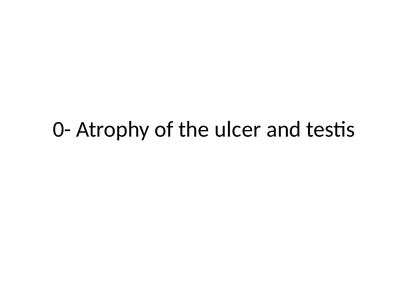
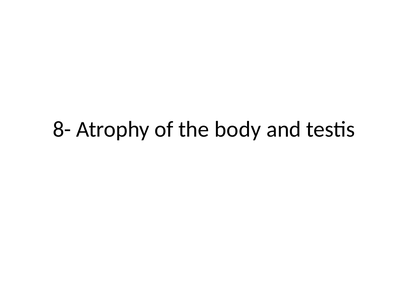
0-: 0- -> 8-
ulcer: ulcer -> body
